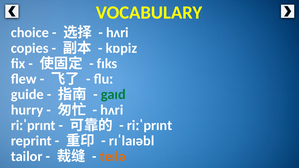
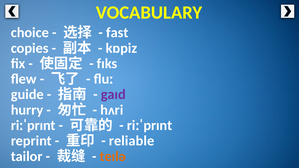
hʌri at (117, 33): hʌri -> fast
gaɪd colour: green -> purple
rɪˈlaɪəbl: rɪˈlaɪəbl -> reliable
